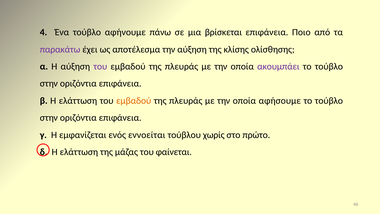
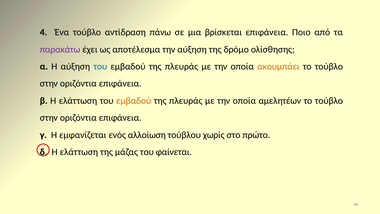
αφήνουμε: αφήνουμε -> αντίδραση
κλίσης: κλίσης -> δρόμο
του at (100, 66) colour: purple -> blue
ακουμπάει colour: purple -> orange
αφήσουμε: αφήσουμε -> αμελητέων
εννοείται: εννοείται -> αλλοίωση
